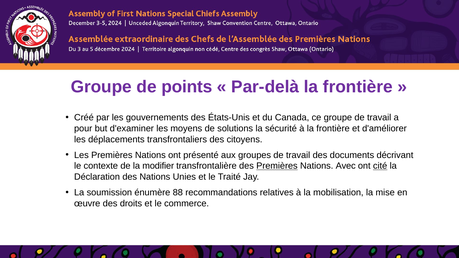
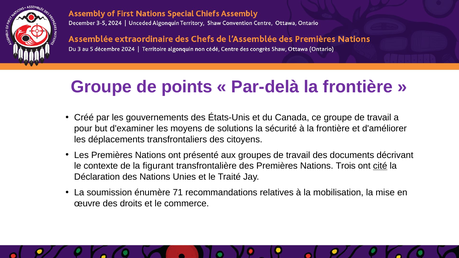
modifier: modifier -> figurant
Premières at (277, 166) underline: present -> none
Avec: Avec -> Trois
88: 88 -> 71
